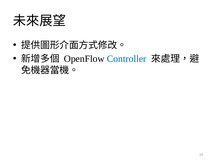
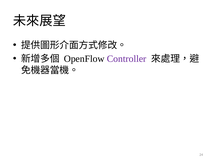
Controller colour: blue -> purple
